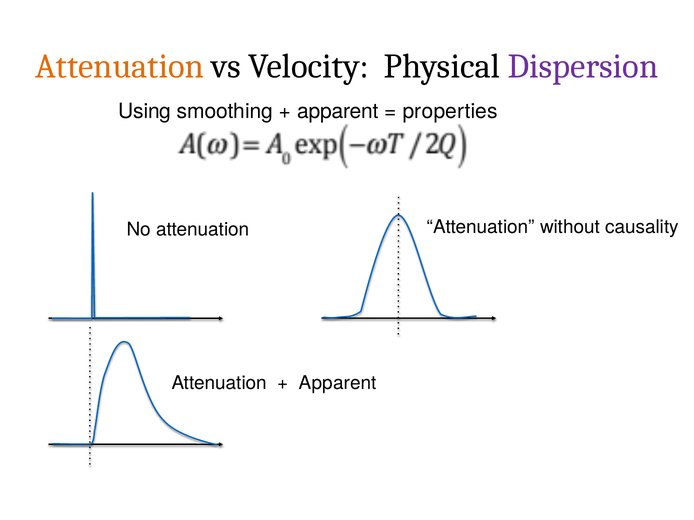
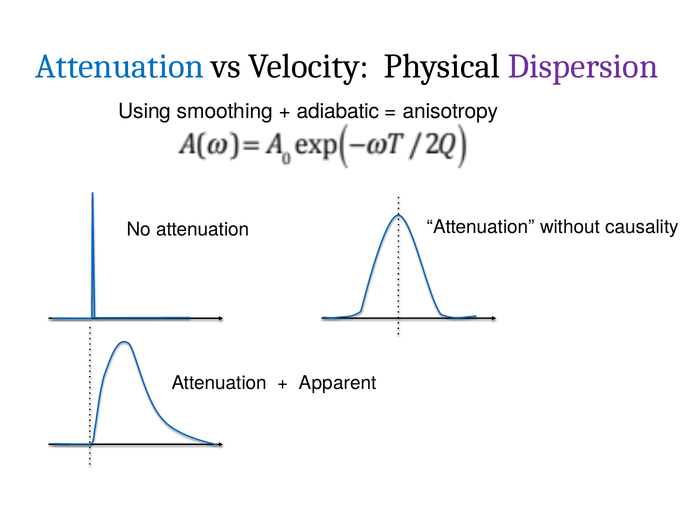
Attenuation at (120, 67) colour: orange -> blue
apparent at (338, 112): apparent -> adiabatic
properties: properties -> anisotropy
